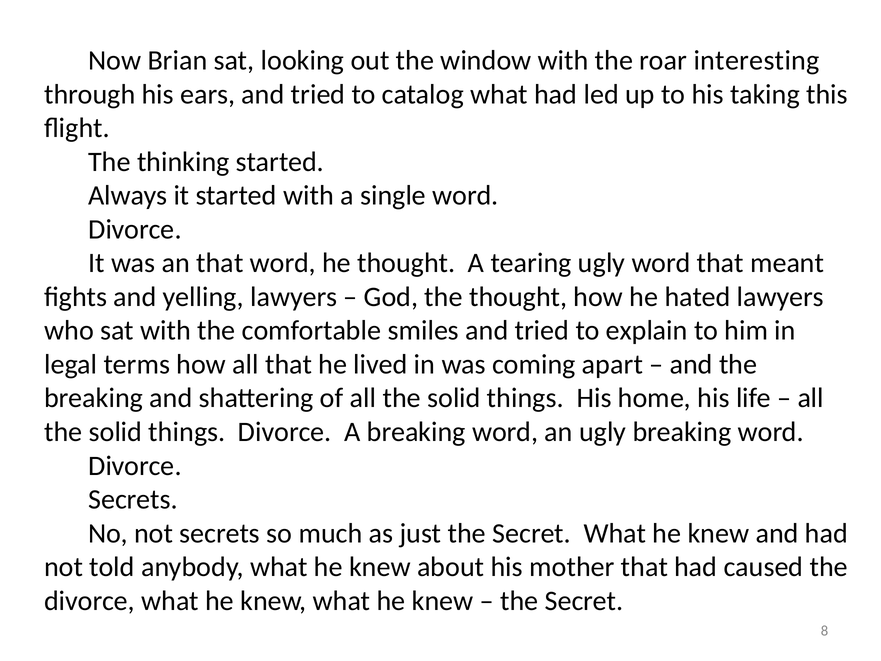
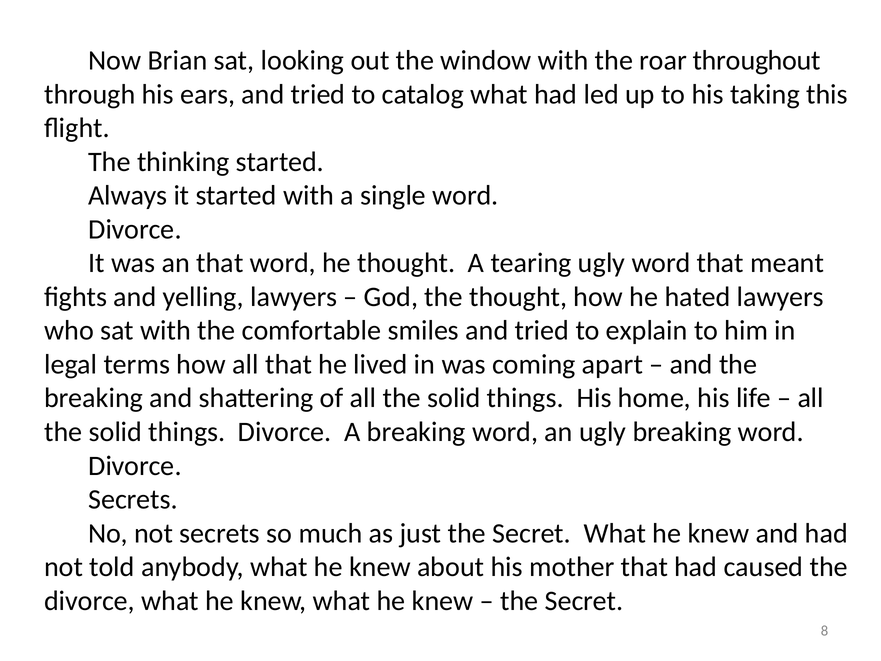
interesting: interesting -> throughout
